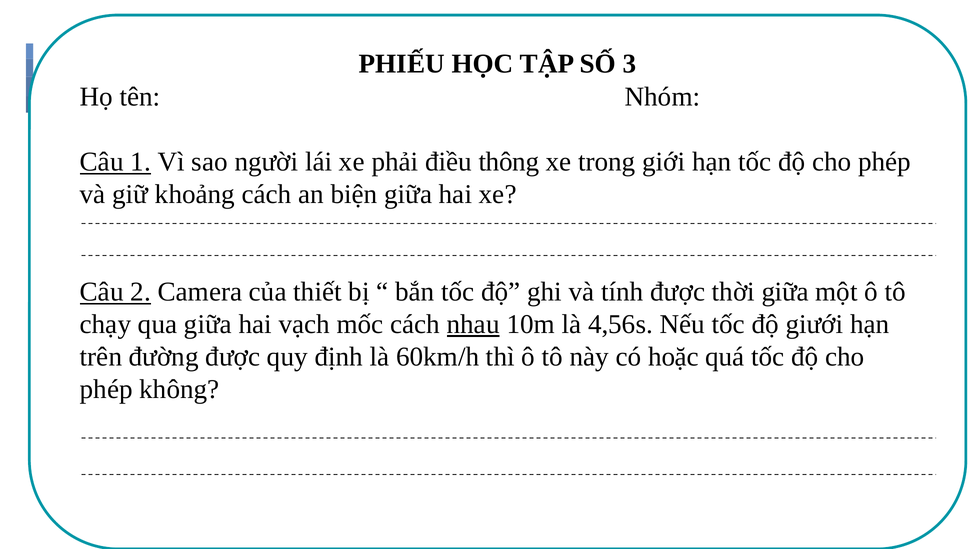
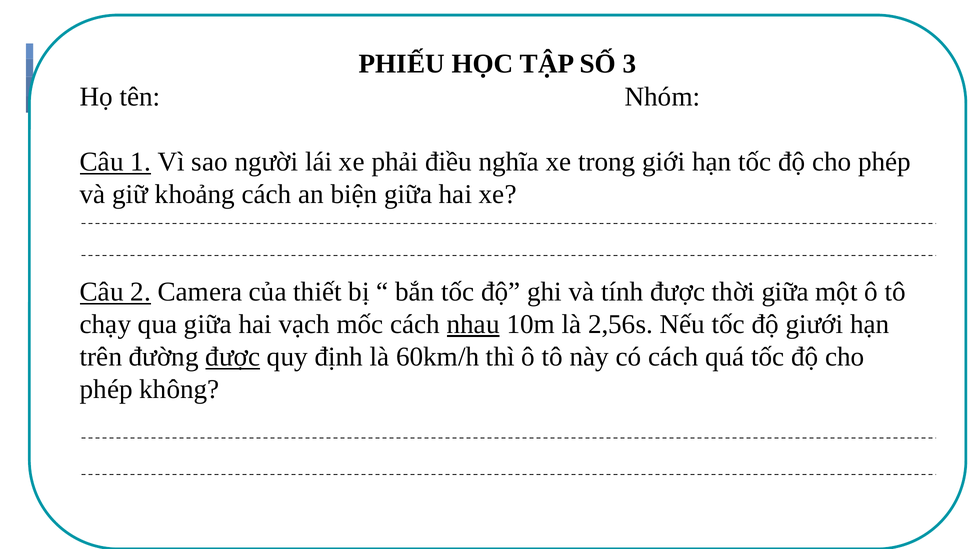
thông: thông -> nghĩa
4,56s: 4,56s -> 2,56s
được at (233, 357) underline: none -> present
có hoặc: hoặc -> cách
